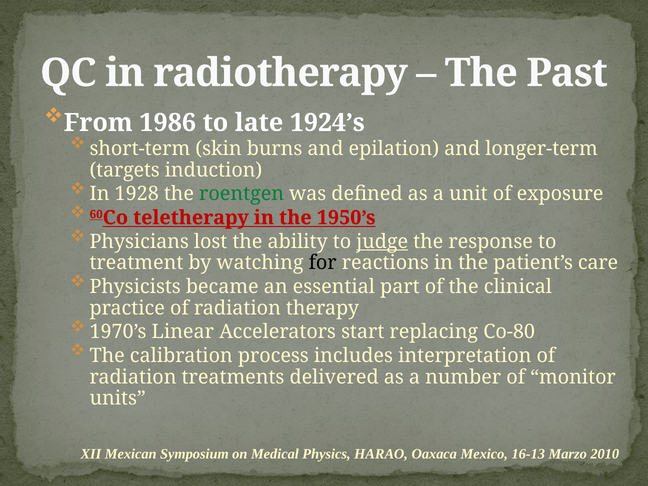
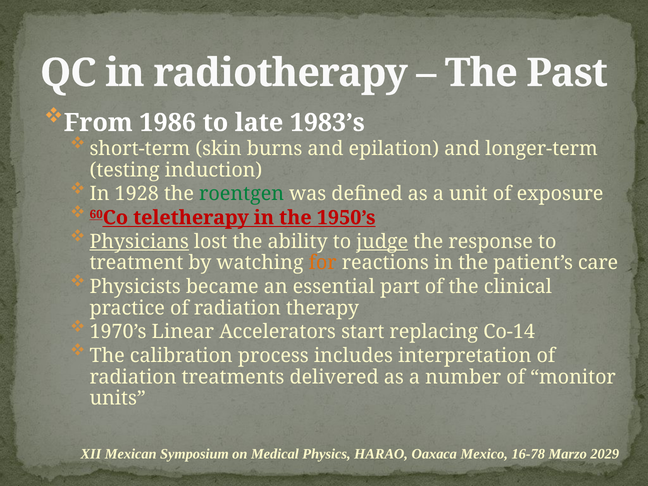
1924’s: 1924’s -> 1983’s
targets: targets -> testing
Physicians underline: none -> present
for colour: black -> orange
Co-80: Co-80 -> Co-14
16-13: 16-13 -> 16-78
2010: 2010 -> 2029
